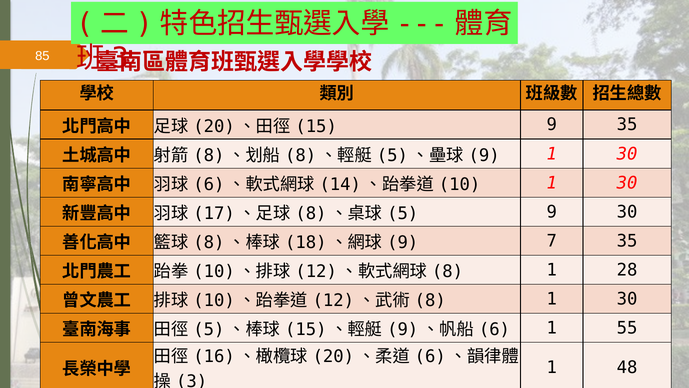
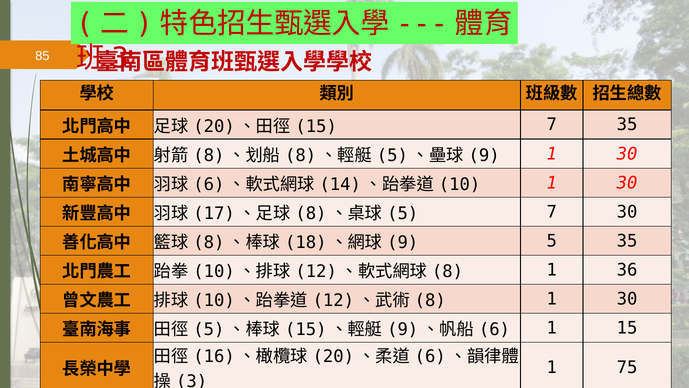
9 at (552, 125): 9 -> 7
9 at (552, 212): 9 -> 7
7 at (552, 241): 7 -> 5
28: 28 -> 36
1 55: 55 -> 15
48: 48 -> 75
